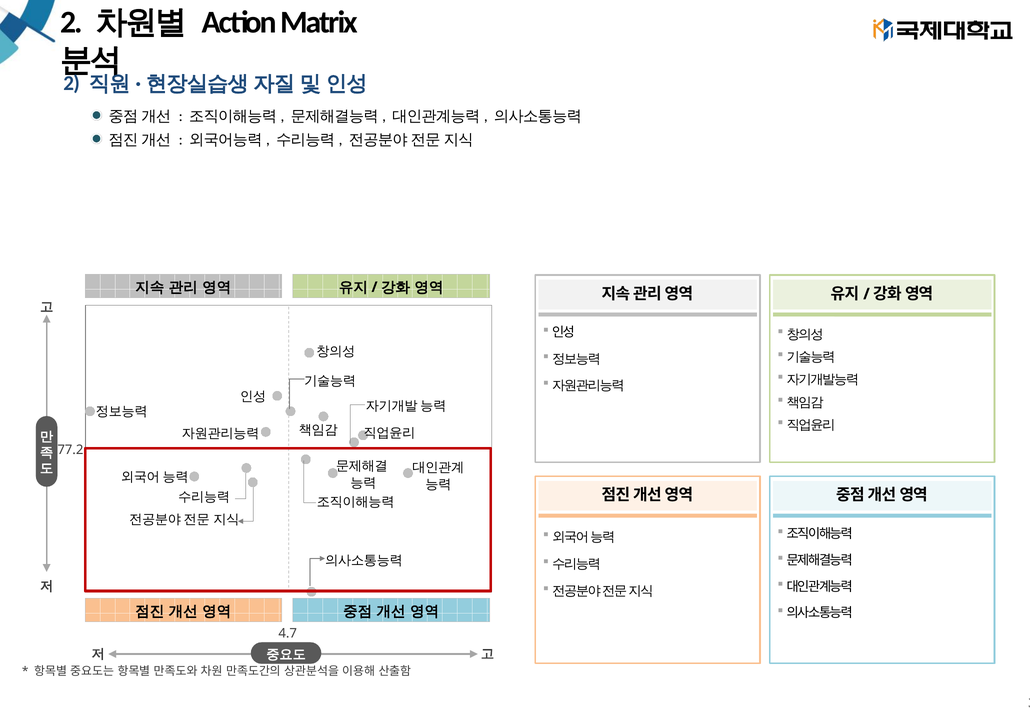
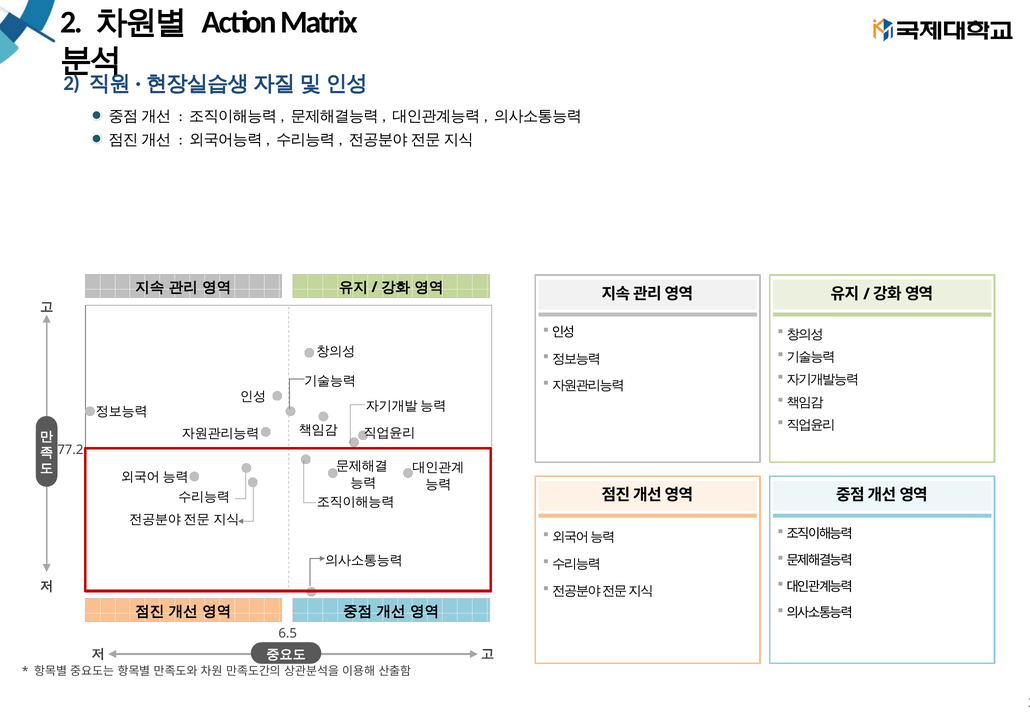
4.7: 4.7 -> 6.5
